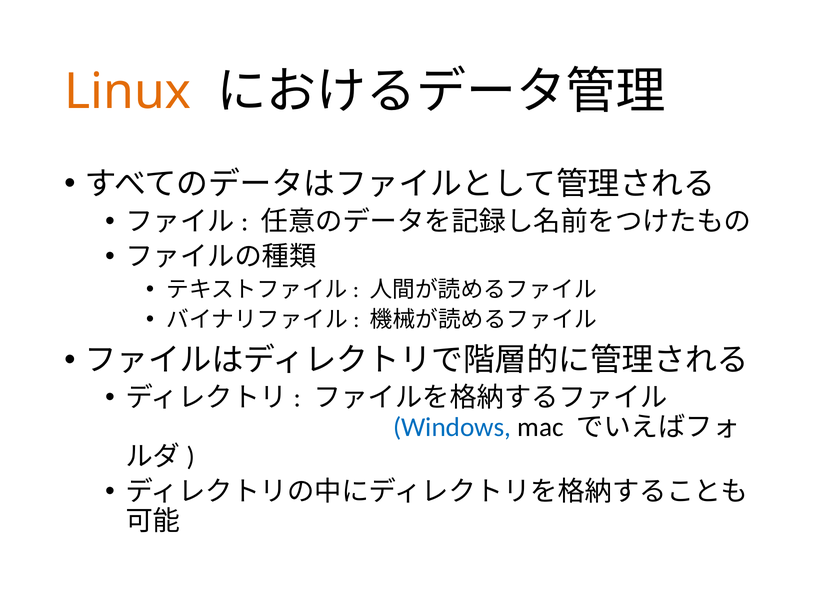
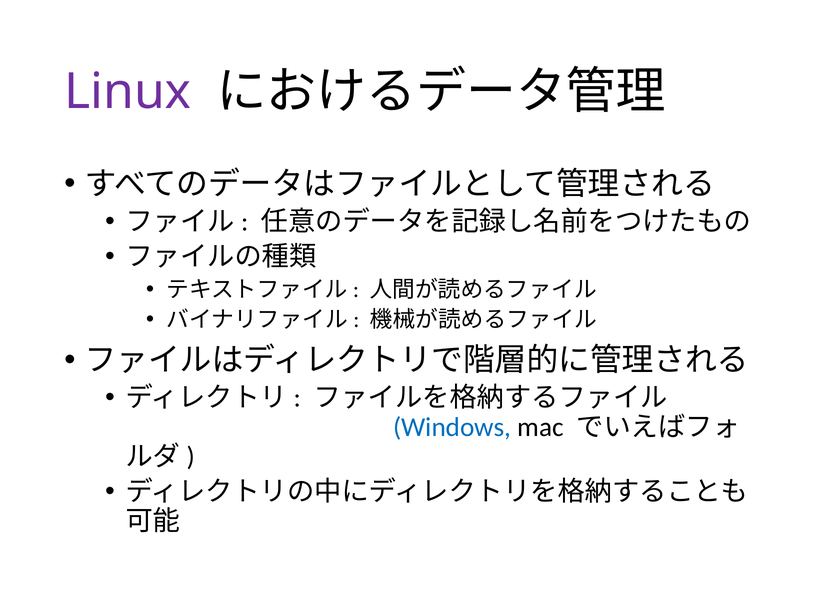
Linux colour: orange -> purple
